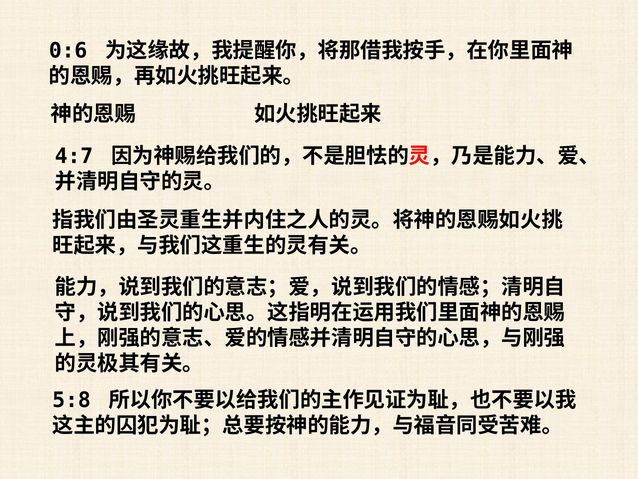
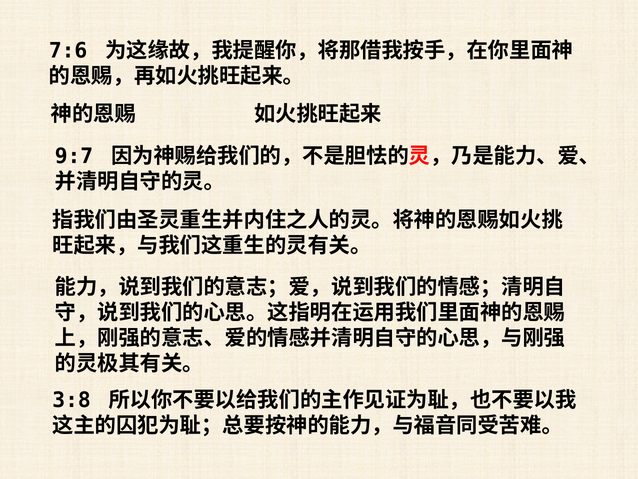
0:6: 0:6 -> 7:6
4:7: 4:7 -> 9:7
5:8: 5:8 -> 3:8
